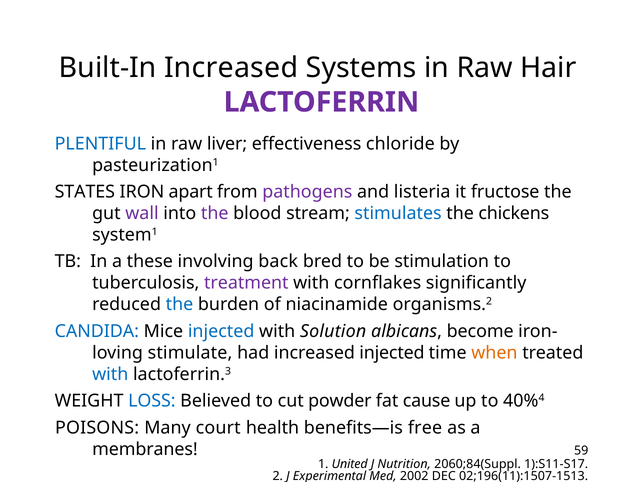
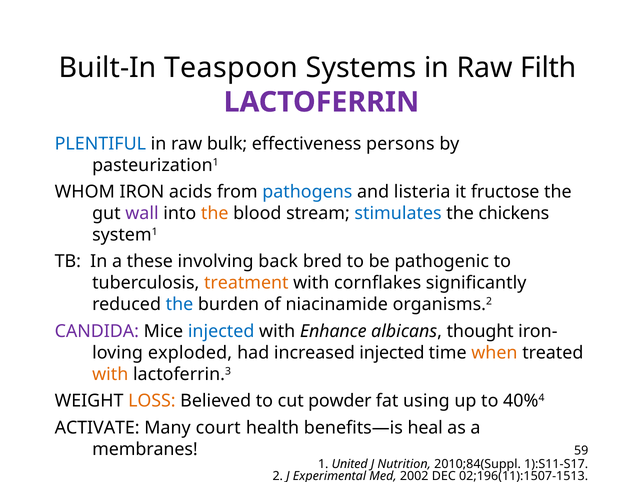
Built-In Increased: Increased -> Teaspoon
Hair: Hair -> Filth
liver: liver -> bulk
chloride: chloride -> persons
STATES: STATES -> WHOM
apart: apart -> acids
pathogens colour: purple -> blue
the at (215, 213) colour: purple -> orange
stimulation: stimulation -> pathogenic
treatment colour: purple -> orange
CANDIDA colour: blue -> purple
Solution: Solution -> Enhance
become: become -> thought
stimulate: stimulate -> exploded
with at (110, 374) colour: blue -> orange
LOSS colour: blue -> orange
cause: cause -> using
POISONS: POISONS -> ACTIVATE
free: free -> heal
2060;84(Suppl: 2060;84(Suppl -> 2010;84(Suppl
